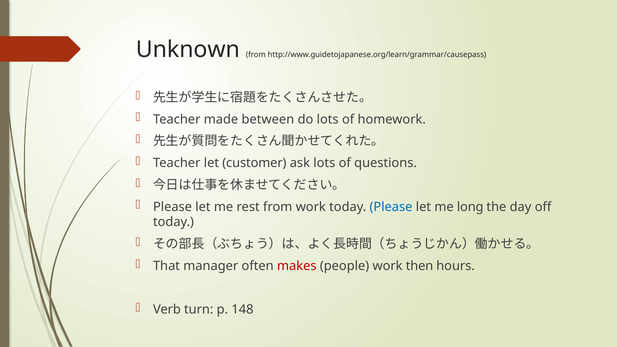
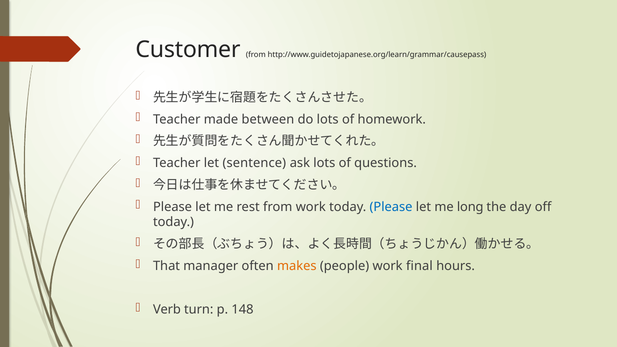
Unknown: Unknown -> Customer
customer: customer -> sentence
makes colour: red -> orange
then: then -> final
